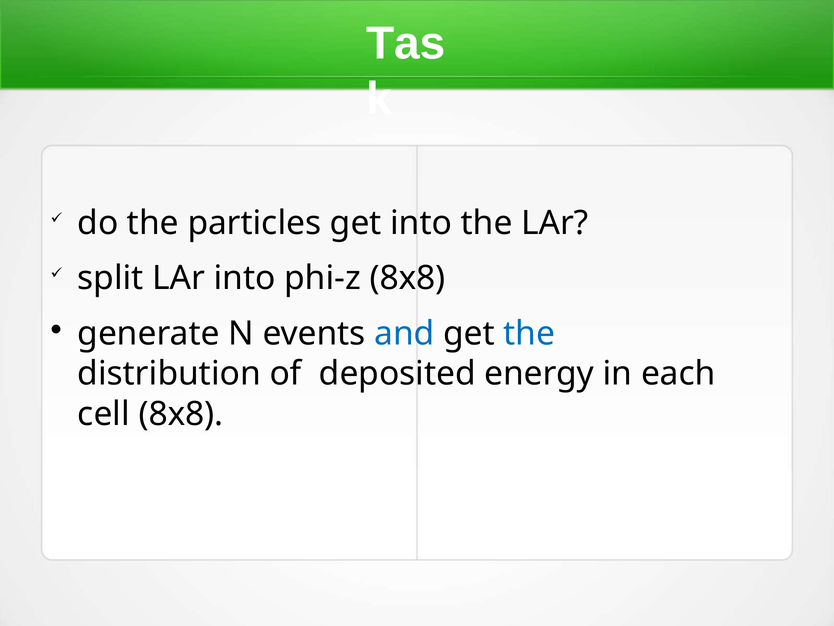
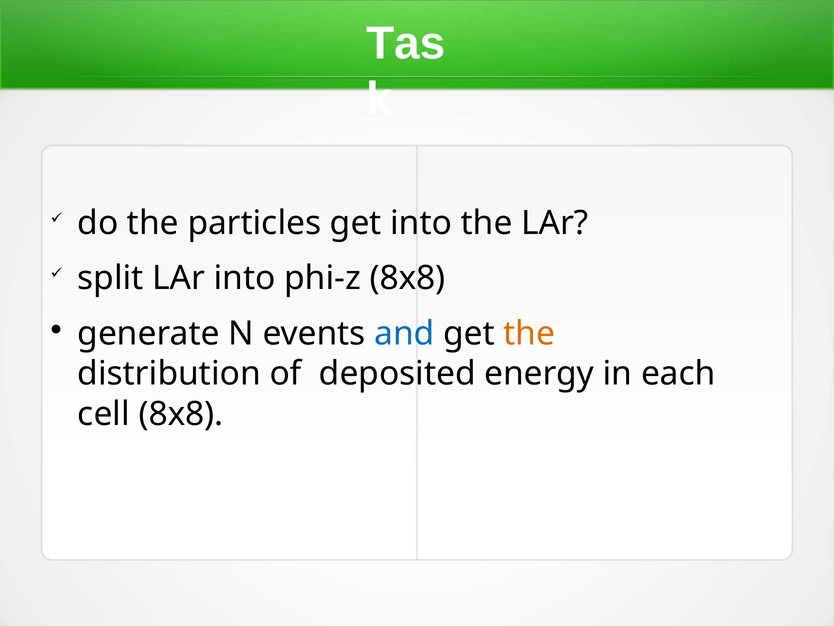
the at (529, 333) colour: blue -> orange
